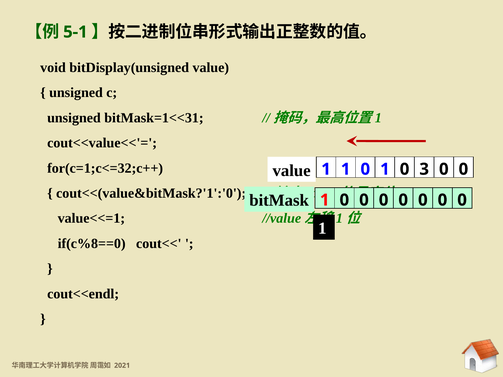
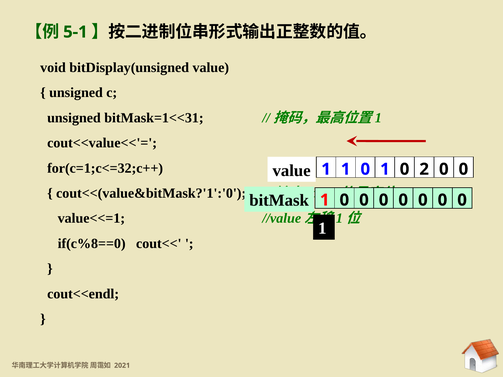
3: 3 -> 2
